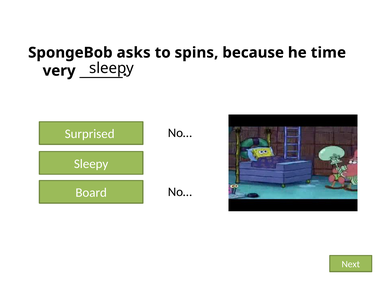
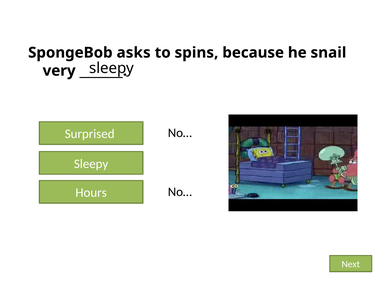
time: time -> snail
Board: Board -> Hours
